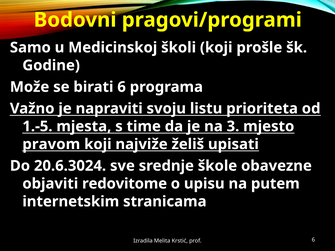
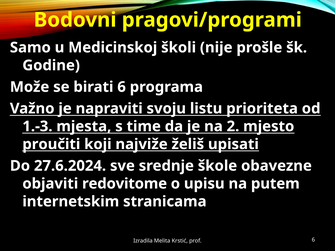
školi koji: koji -> nije
1.-5: 1.-5 -> 1.-3
3: 3 -> 2
pravom: pravom -> proučiti
20.6.3024: 20.6.3024 -> 27.6.2024
